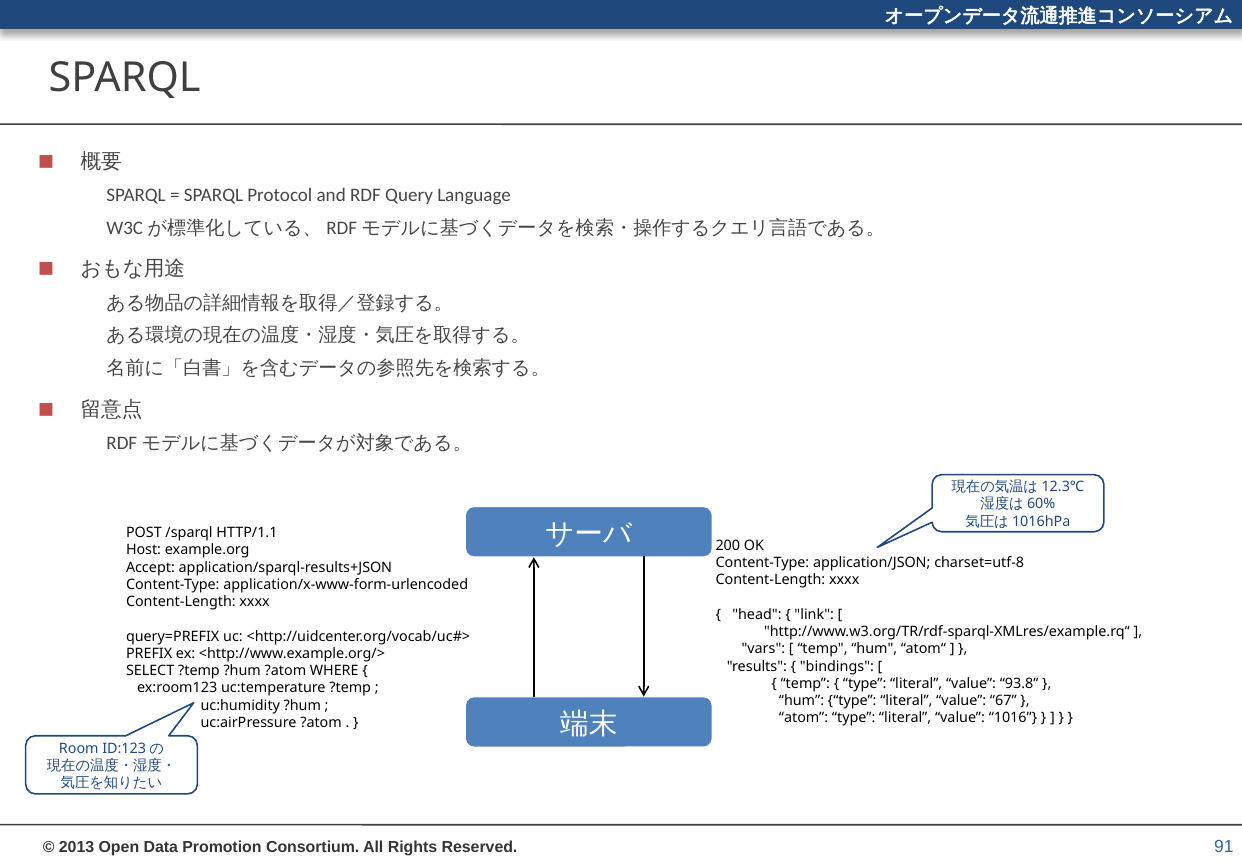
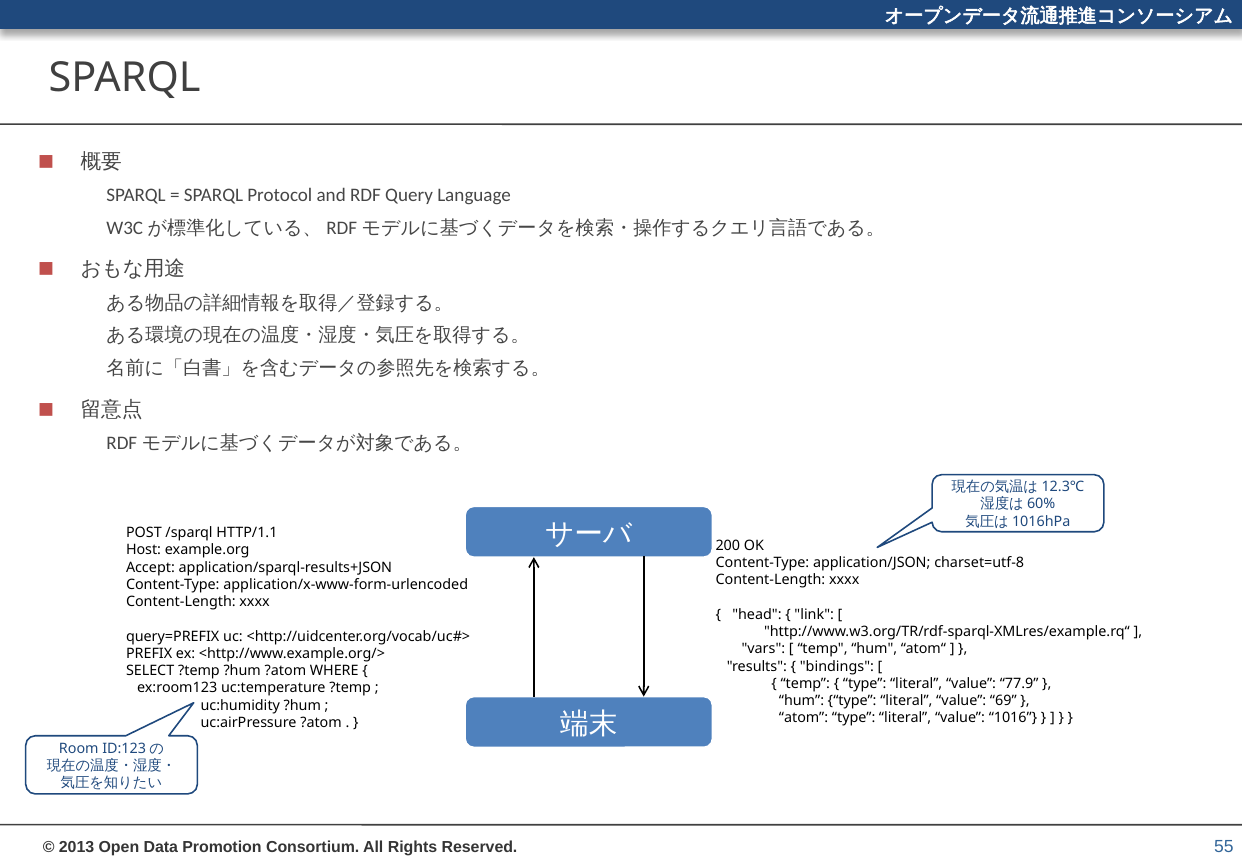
93.8: 93.8 -> 77.9
67: 67 -> 69
91: 91 -> 55
